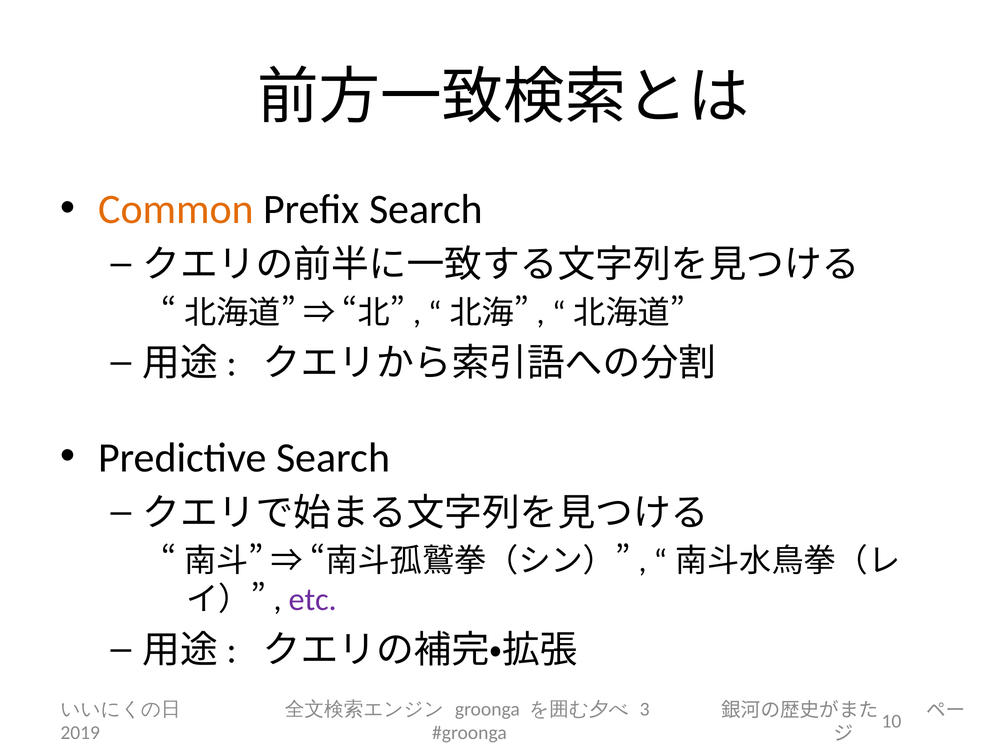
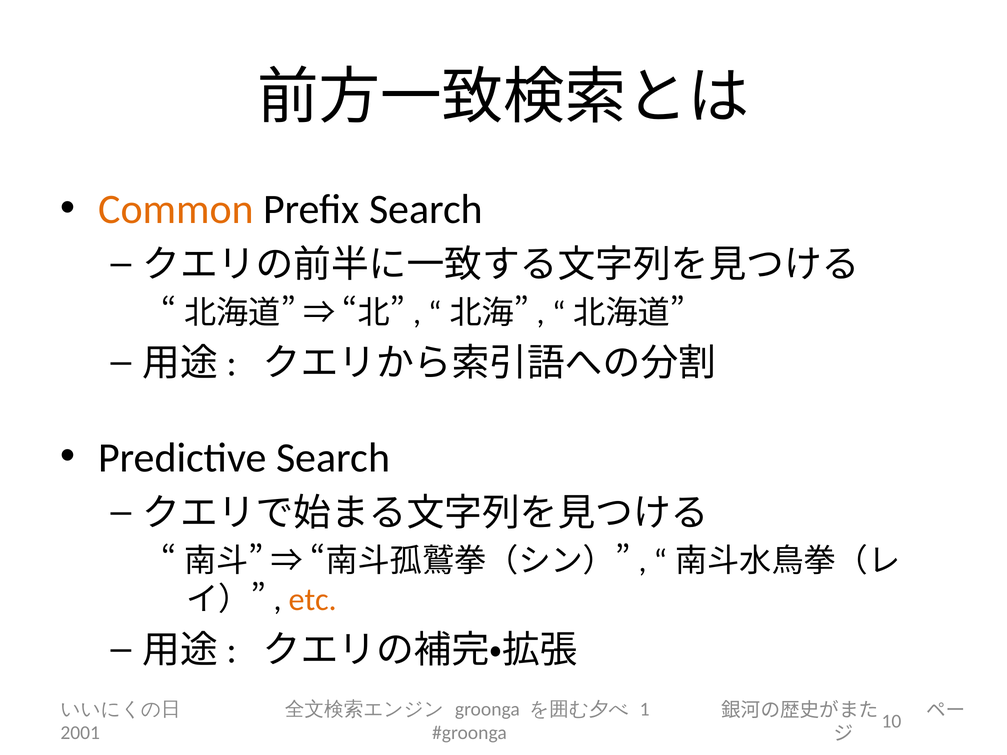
etc colour: purple -> orange
3: 3 -> 1
2019: 2019 -> 2001
